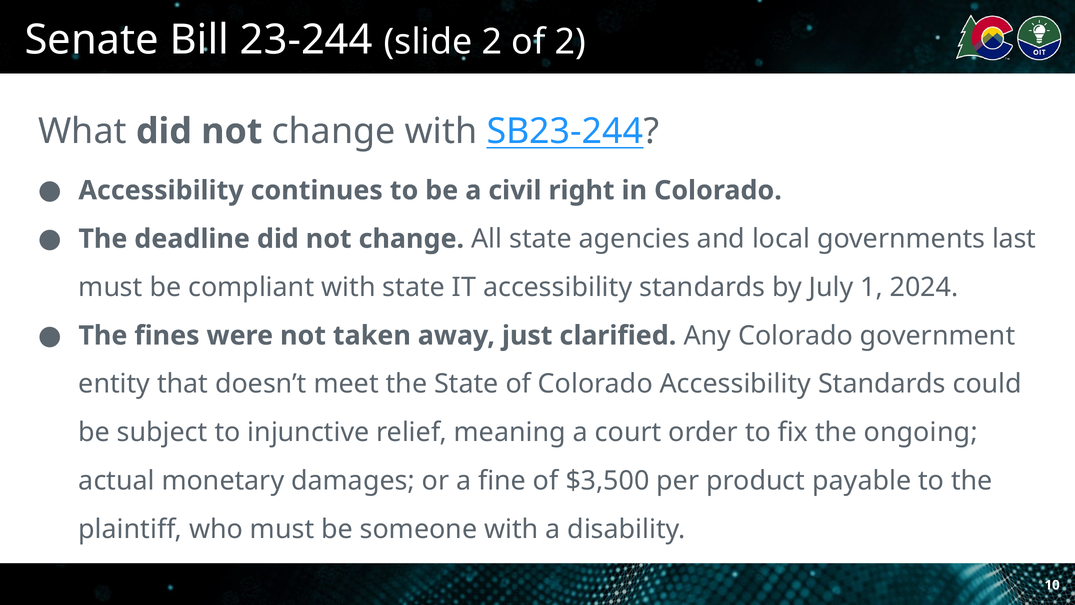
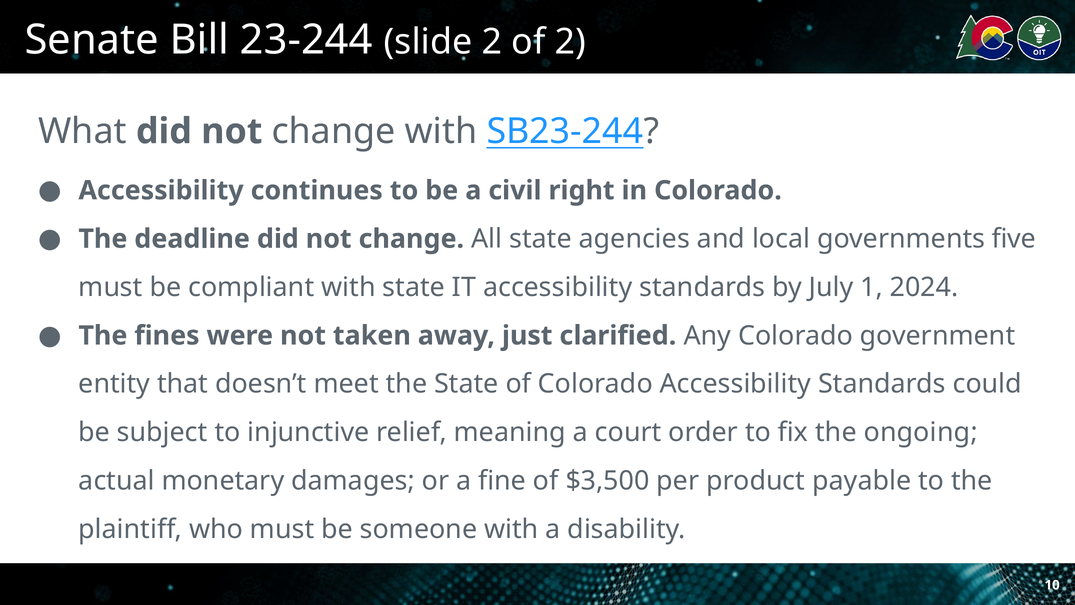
last: last -> five
